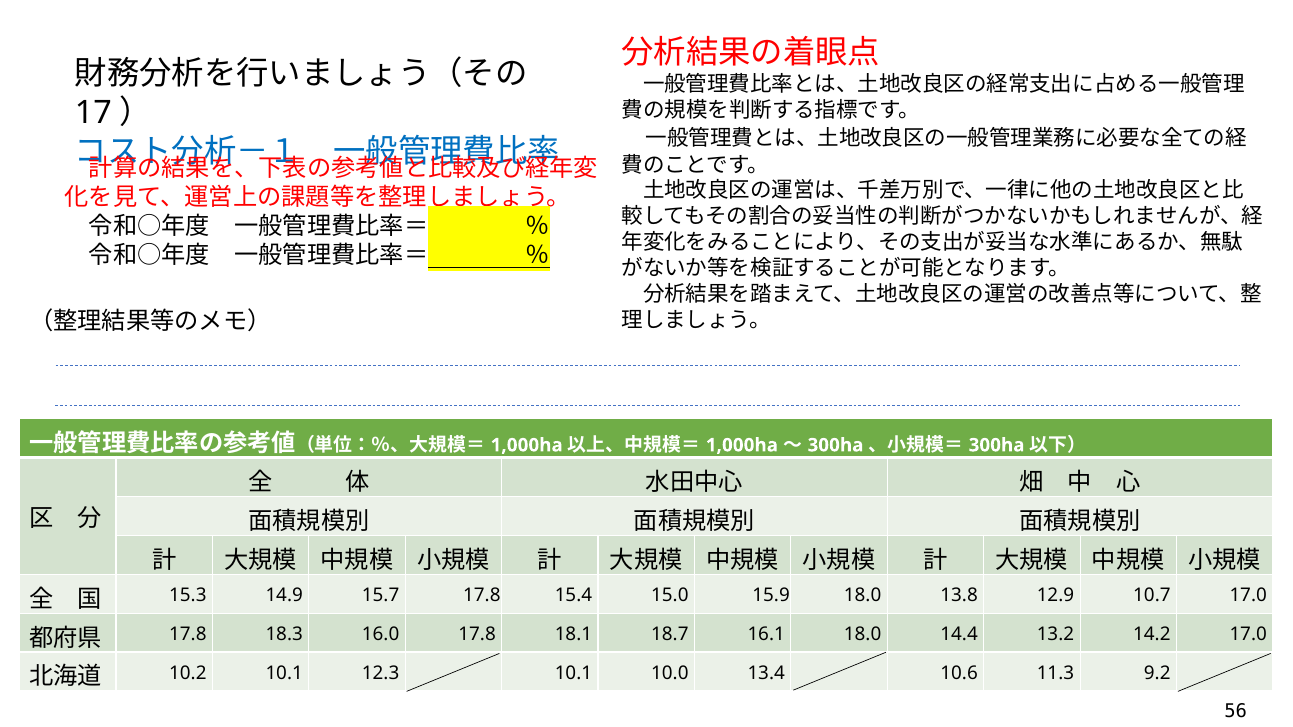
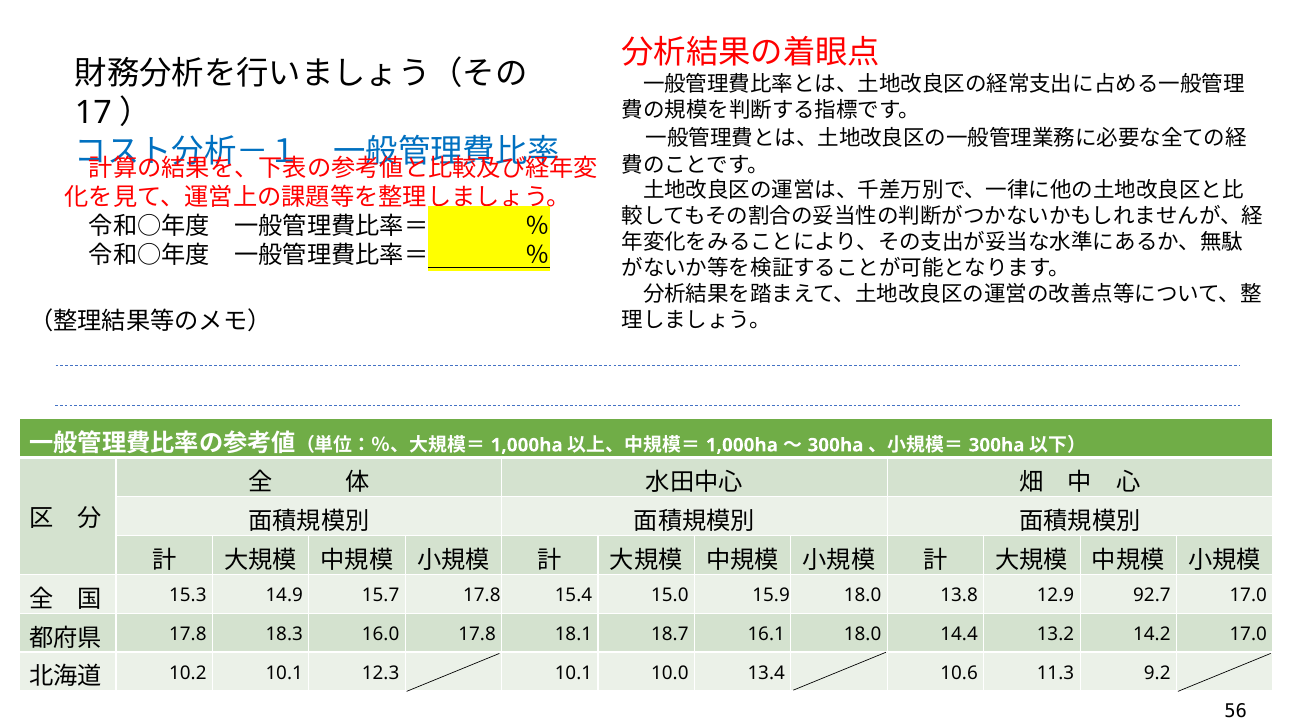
10.7: 10.7 -> 92.7
